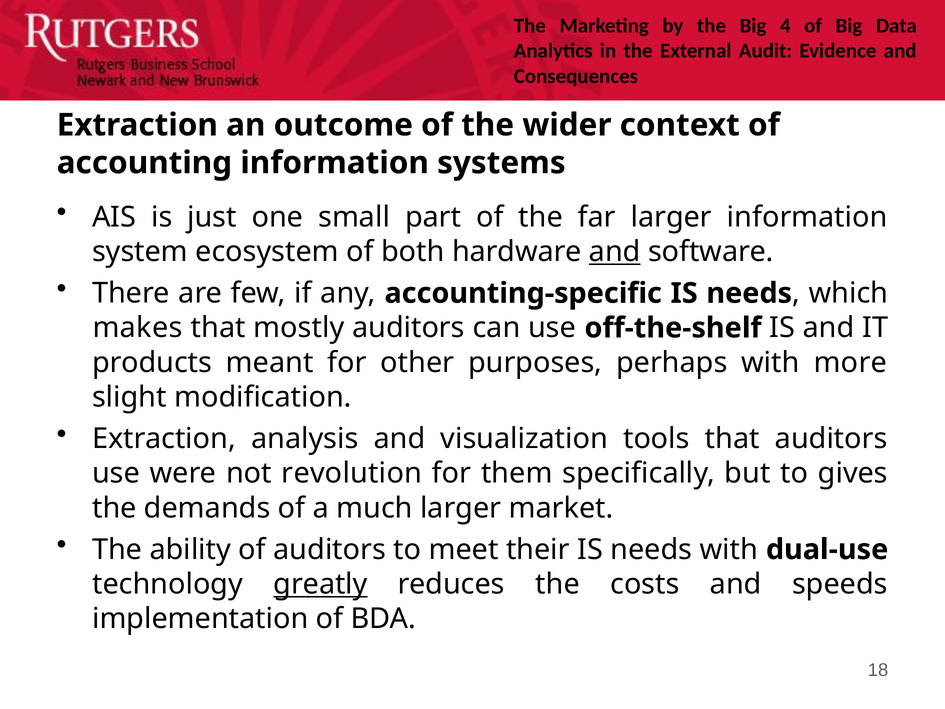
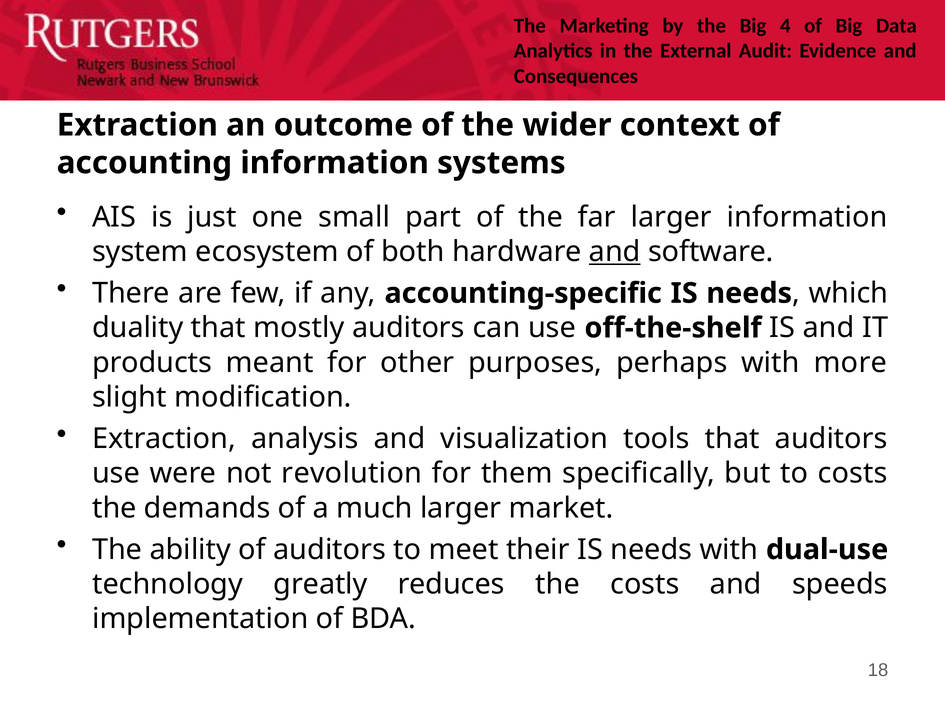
makes: makes -> duality
to gives: gives -> costs
greatly underline: present -> none
